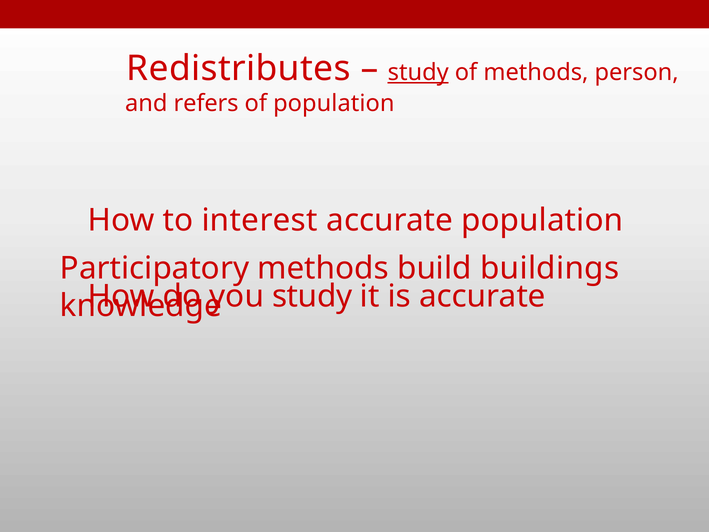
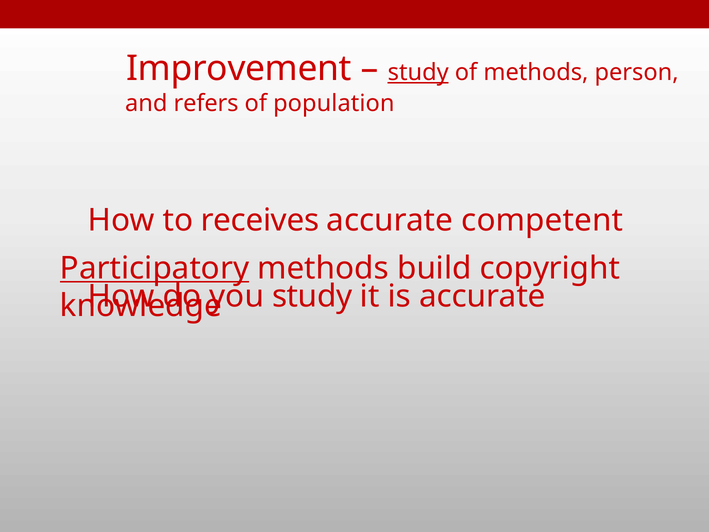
Redistributes: Redistributes -> Improvement
interest: interest -> receives
accurate population: population -> competent
Participatory underline: none -> present
buildings: buildings -> copyright
